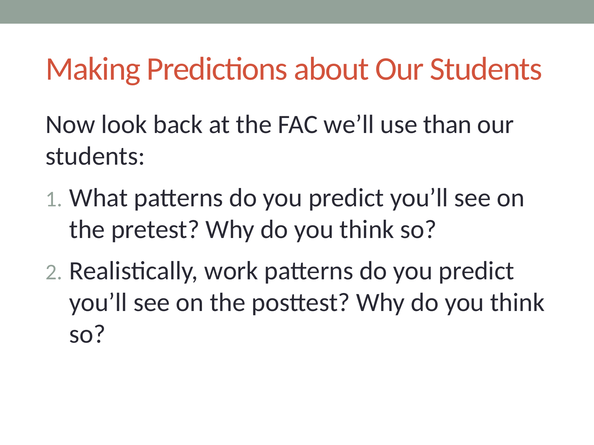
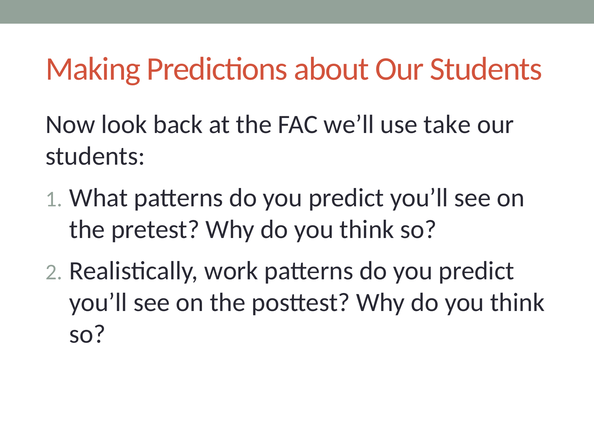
than: than -> take
